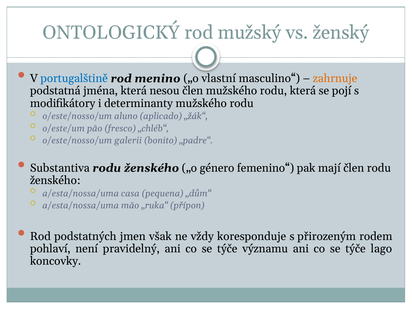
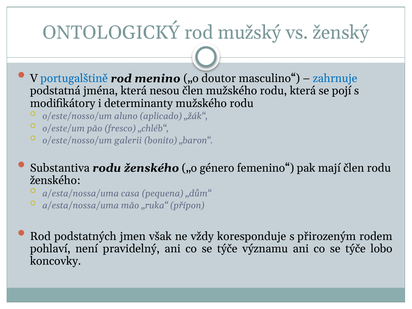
vlastní: vlastní -> doutor
zahrnuje colour: orange -> blue
„padre“: „padre“ -> „baron“
lago: lago -> lobo
